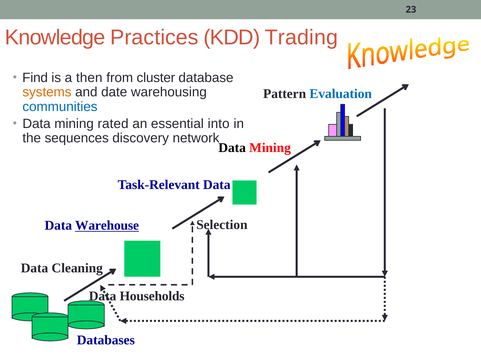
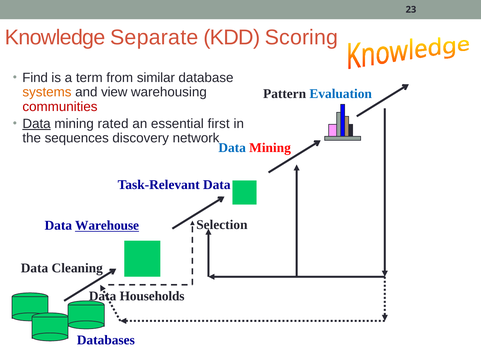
Practices: Practices -> Separate
Trading: Trading -> Scoring
then: then -> term
cluster: cluster -> similar
date: date -> view
communities colour: blue -> red
Data at (37, 124) underline: none -> present
into: into -> first
Data at (232, 148) colour: black -> blue
